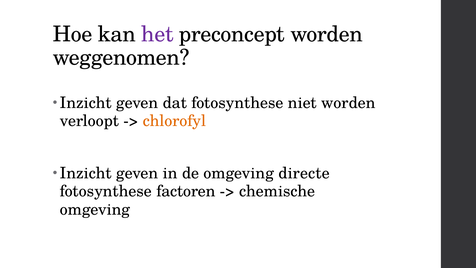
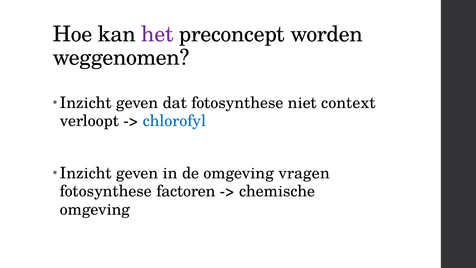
niet worden: worden -> context
chlorofyl colour: orange -> blue
directe: directe -> vragen
